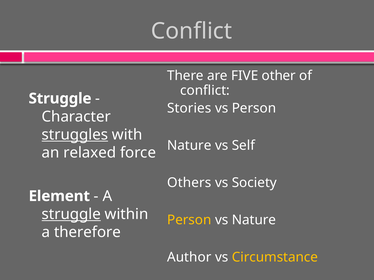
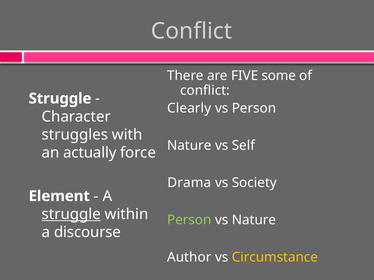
other: other -> some
Stories: Stories -> Clearly
struggles underline: present -> none
relaxed: relaxed -> actually
Others: Others -> Drama
Person at (189, 220) colour: yellow -> light green
therefore: therefore -> discourse
